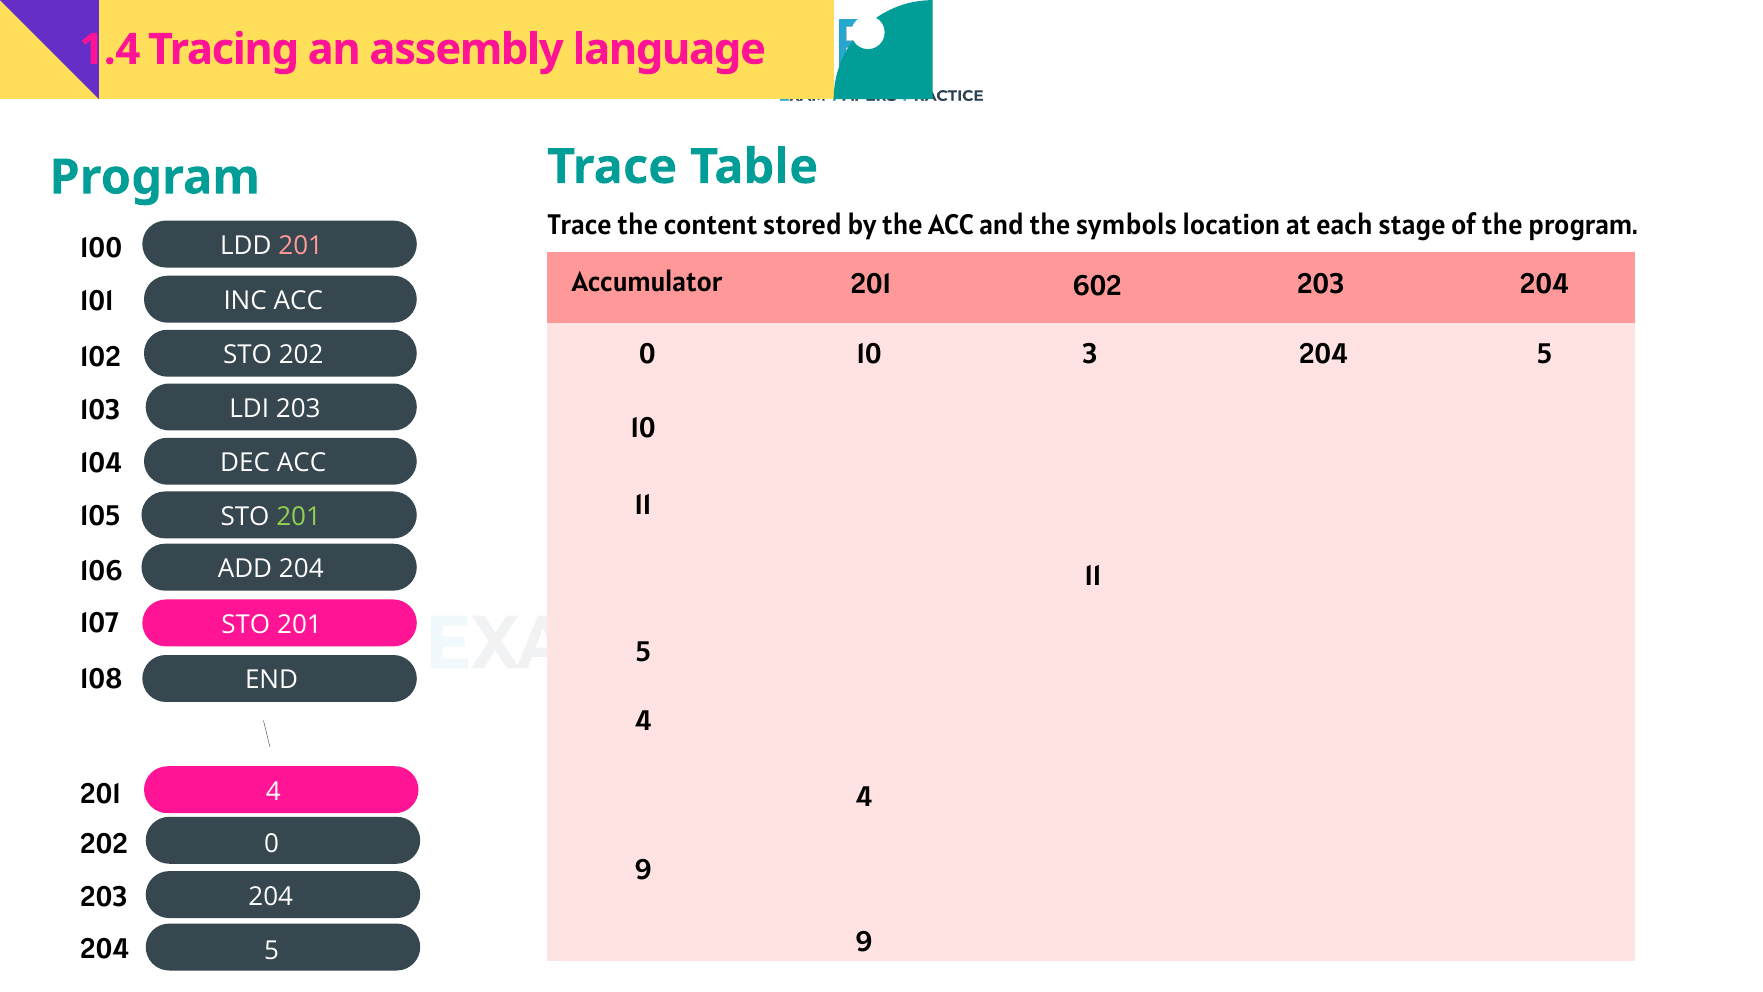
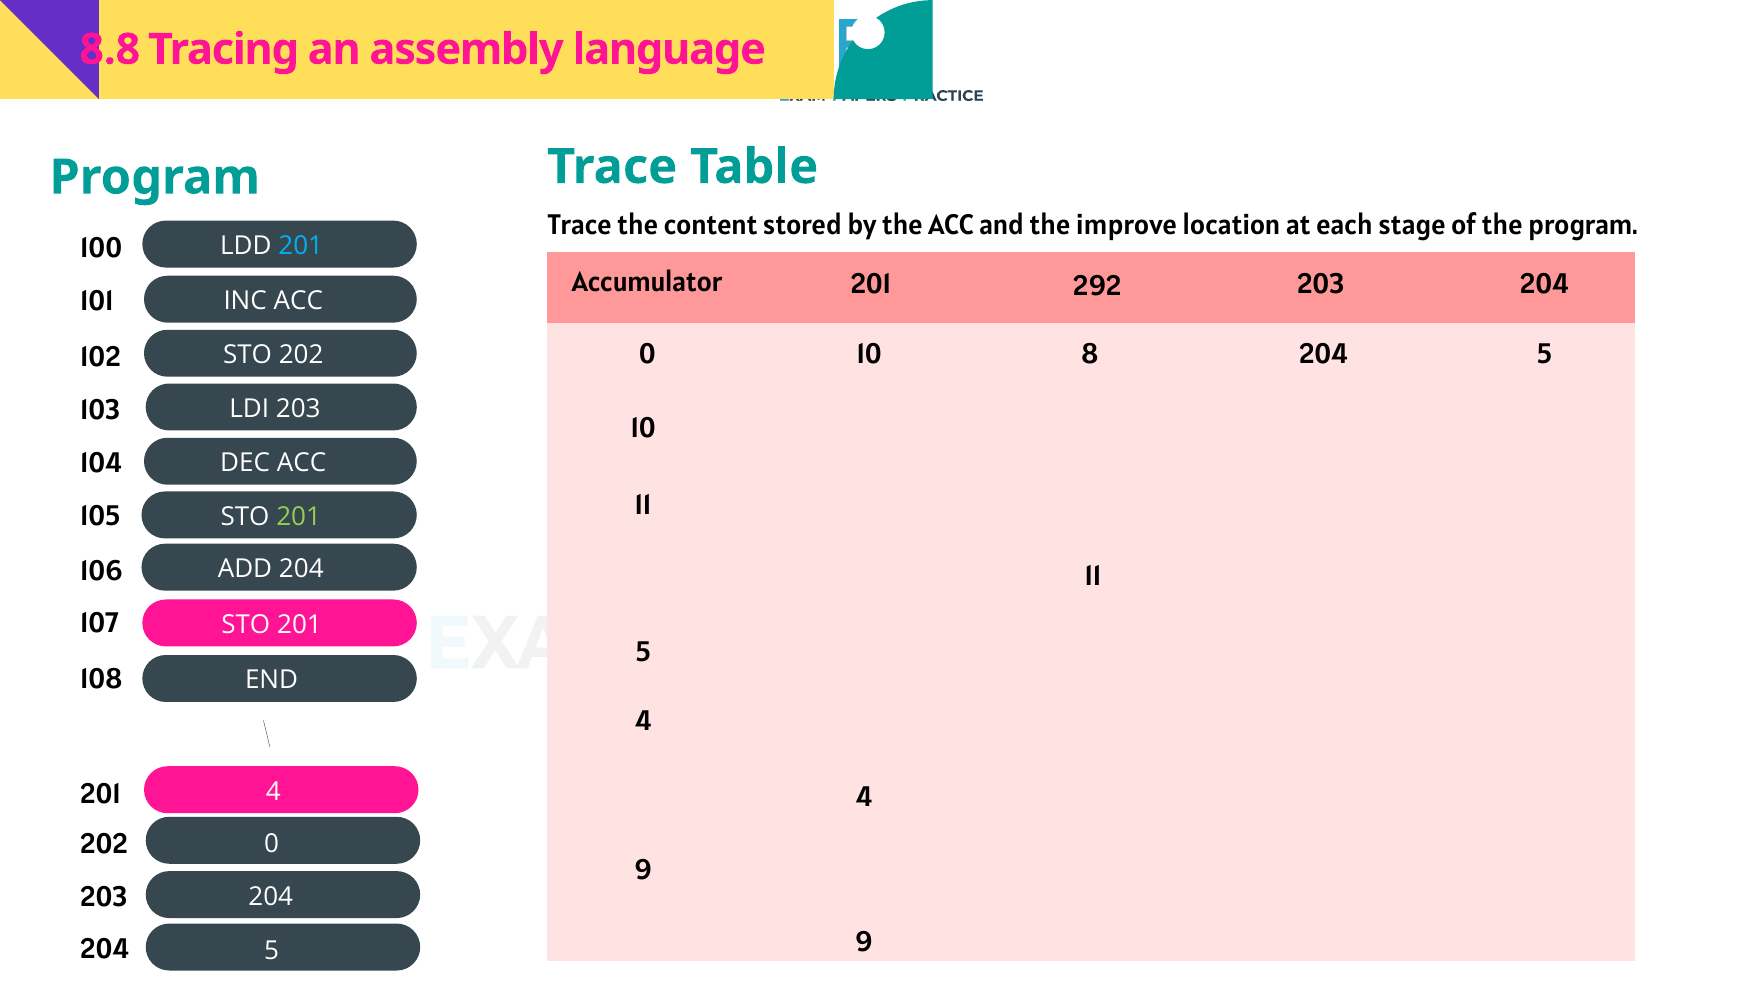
1.4: 1.4 -> 8.8
symbols: symbols -> improve
201 at (301, 246) colour: pink -> light blue
602: 602 -> 292
3: 3 -> 8
